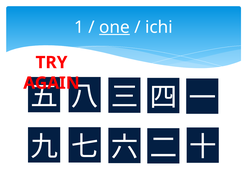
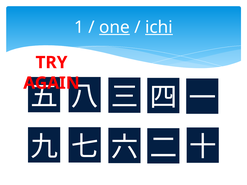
ichi underline: none -> present
